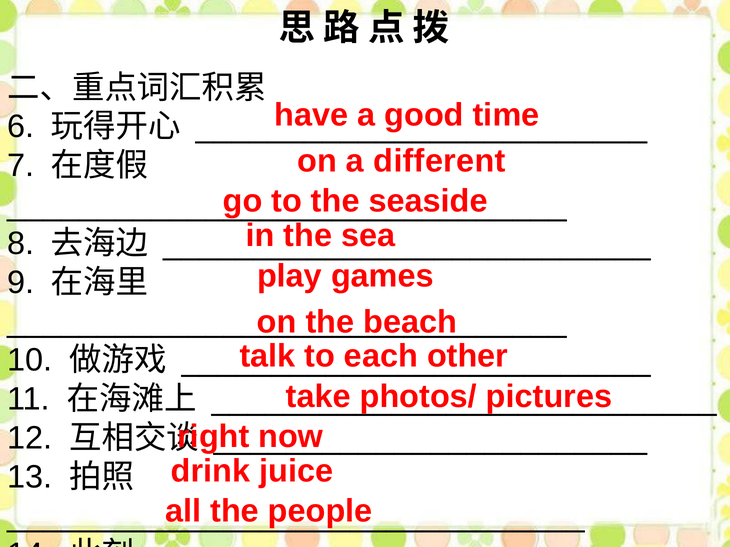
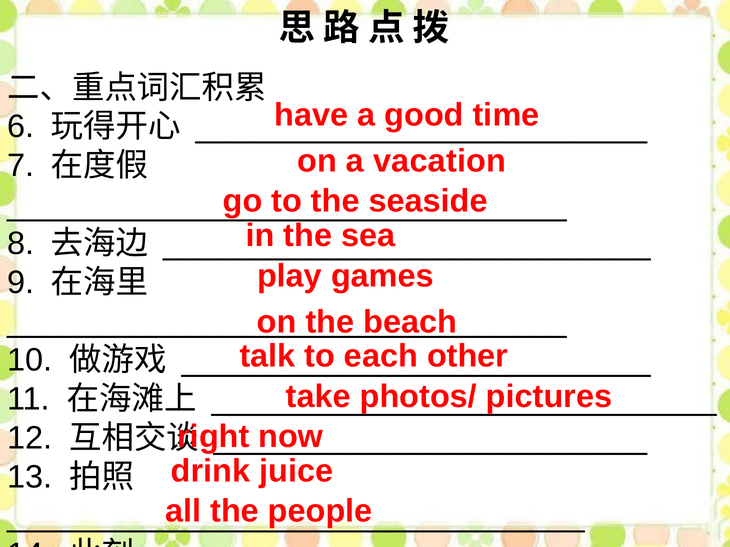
different: different -> vacation
